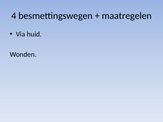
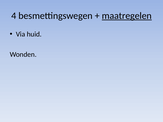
maatregelen underline: none -> present
